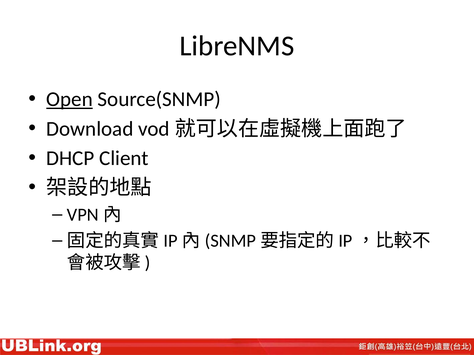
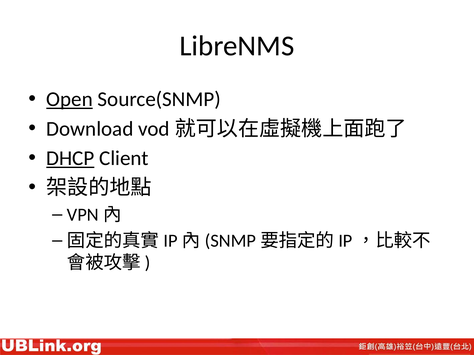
DHCP underline: none -> present
